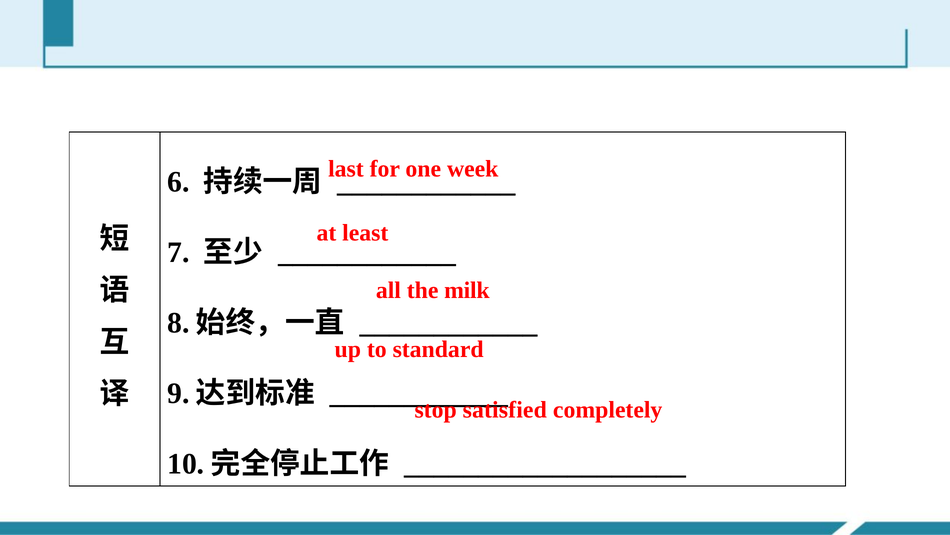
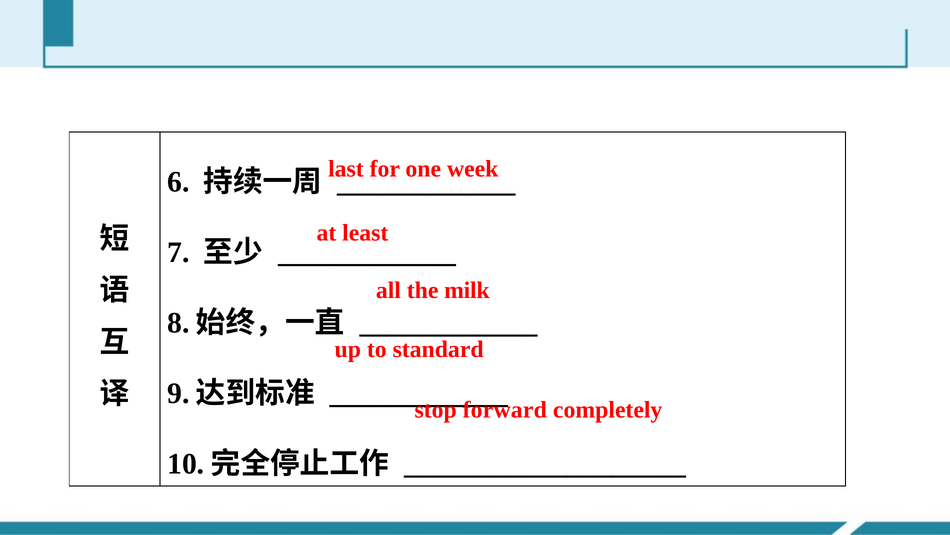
satisfied: satisfied -> forward
